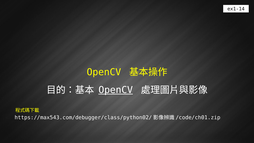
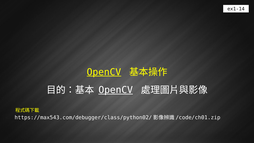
OpenCV at (104, 72) underline: none -> present
